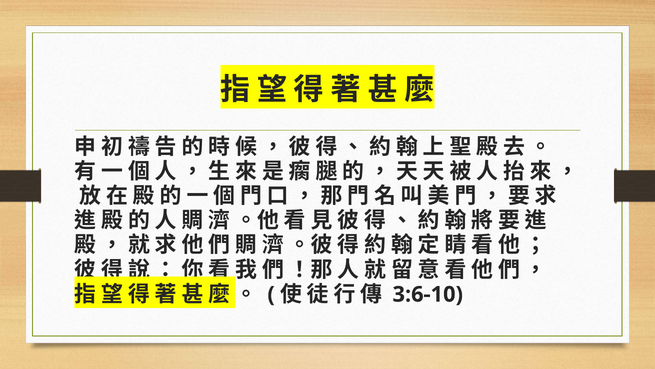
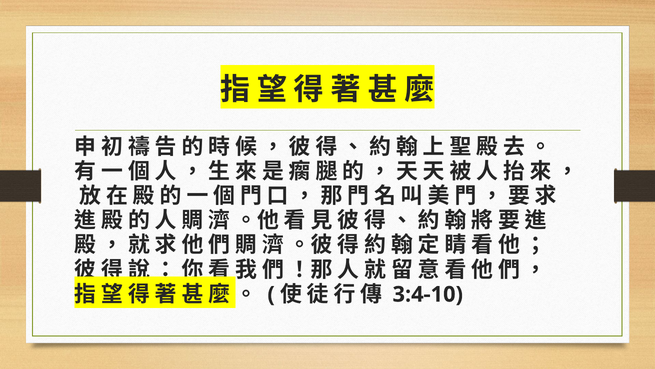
3:6-10: 3:6-10 -> 3:4-10
